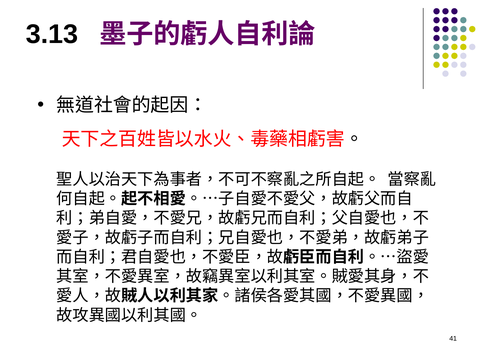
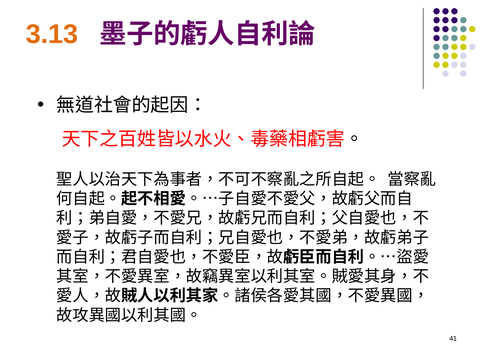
3.13 colour: black -> orange
